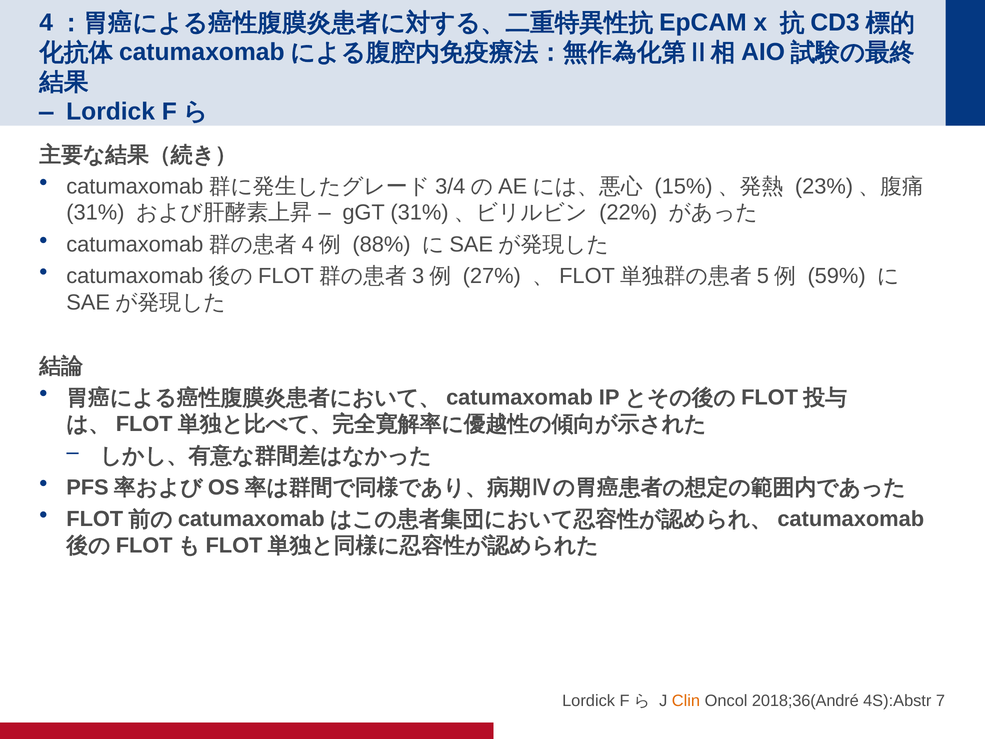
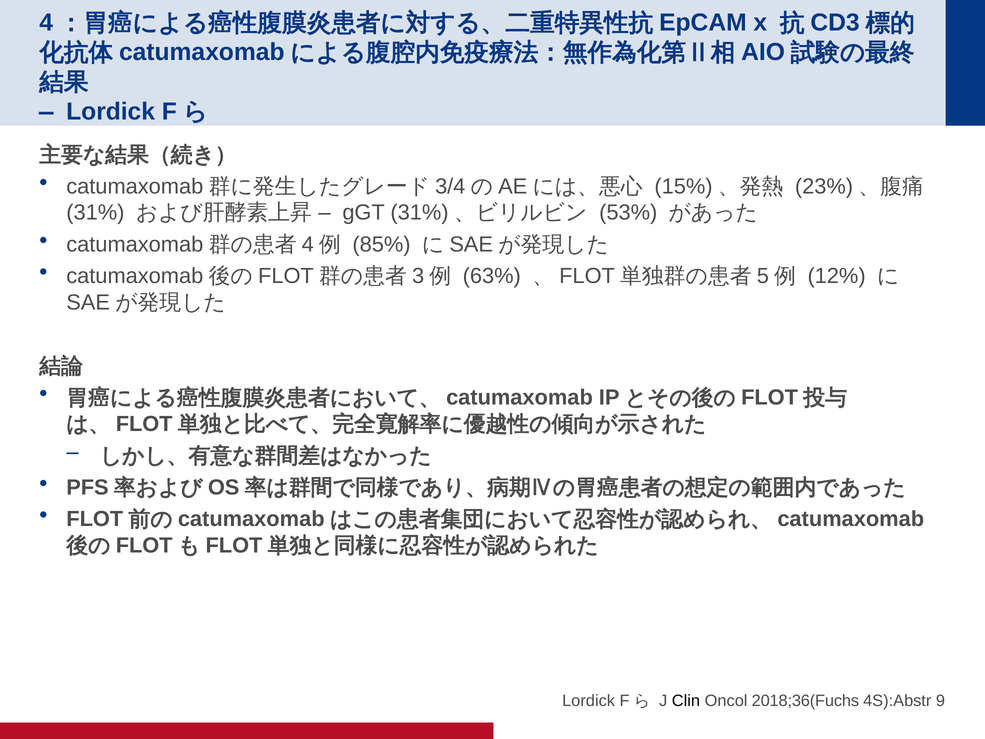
22%: 22% -> 53%
88%: 88% -> 85%
27%: 27% -> 63%
59%: 59% -> 12%
Clin colour: orange -> black
2018;36(André: 2018;36(André -> 2018;36(Fuchs
7: 7 -> 9
